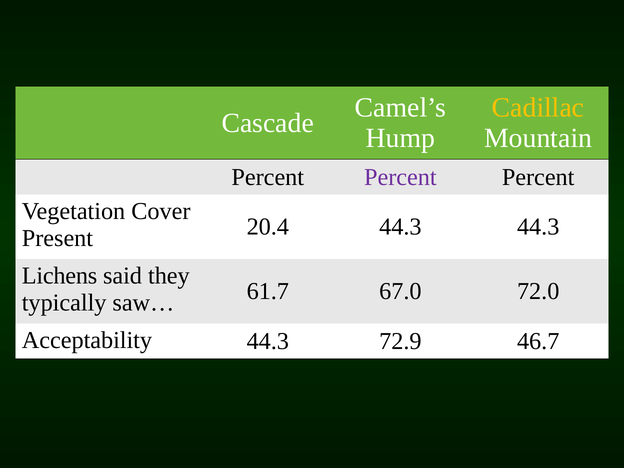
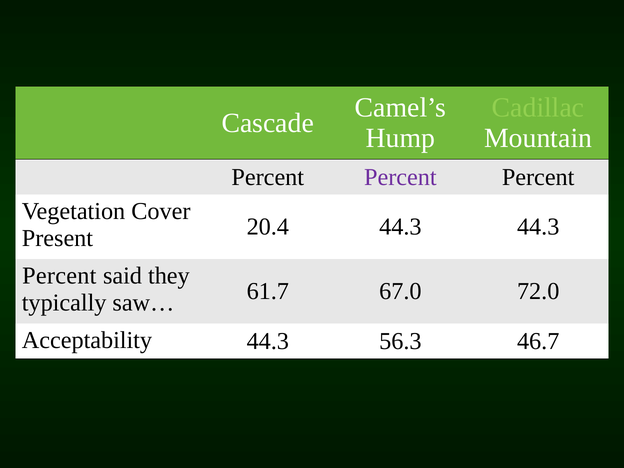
Cadillac colour: yellow -> light green
Lichens at (60, 276): Lichens -> Percent
72.9: 72.9 -> 56.3
